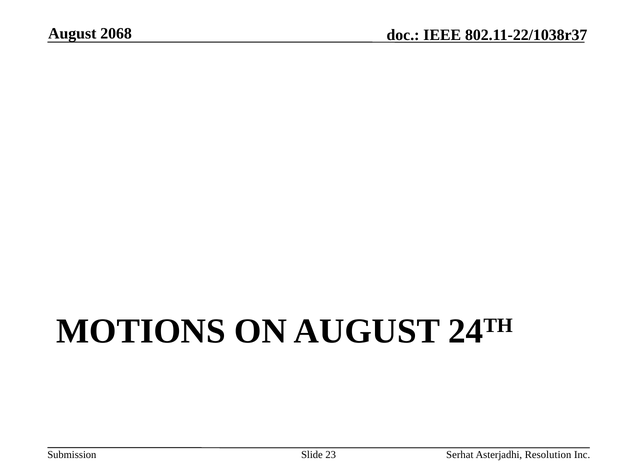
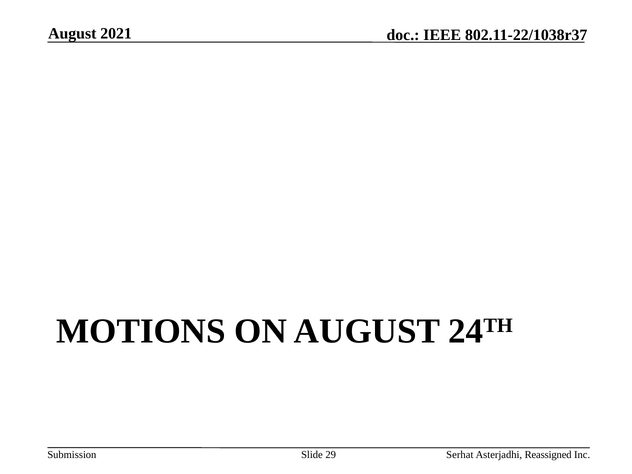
2068: 2068 -> 2021
23: 23 -> 29
Resolution: Resolution -> Reassigned
